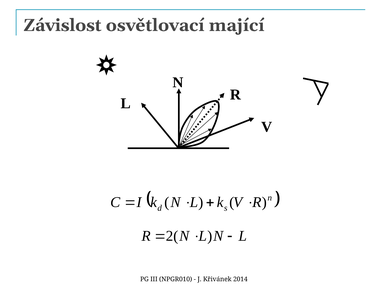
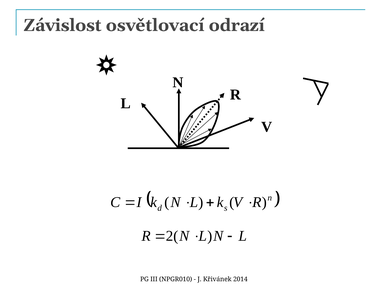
mající: mající -> odrazí
